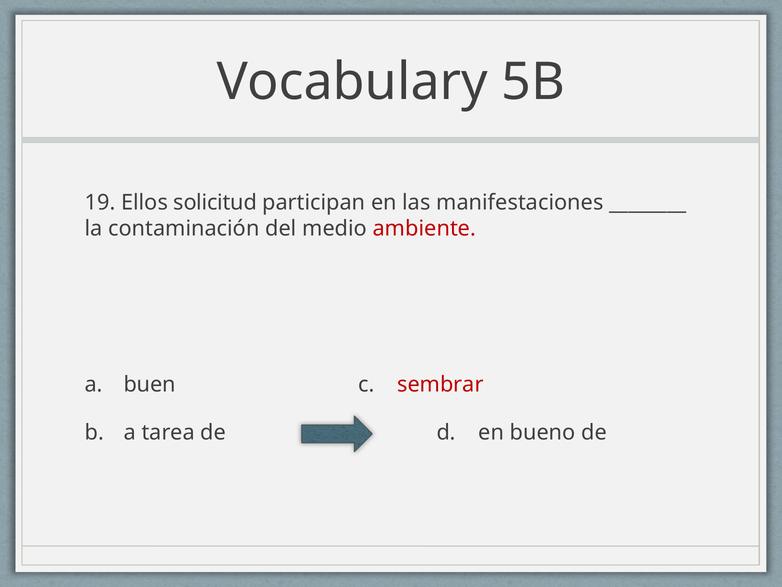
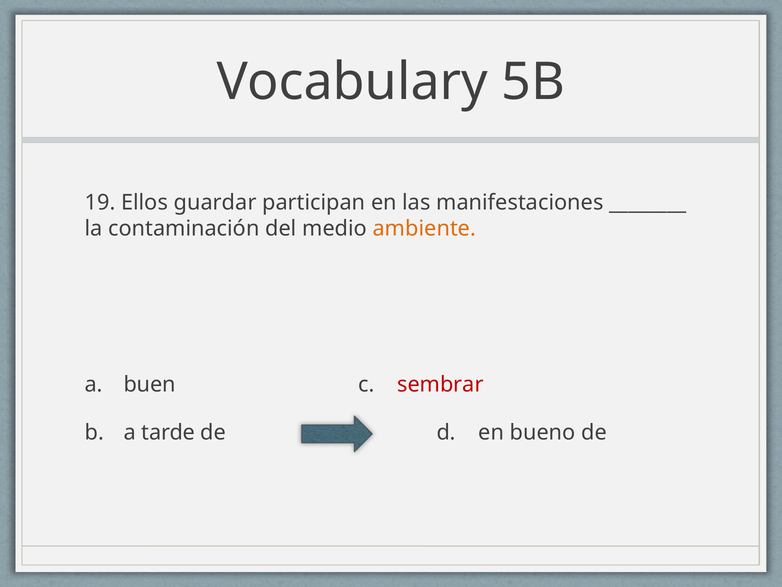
solicitud: solicitud -> guardar
ambiente colour: red -> orange
tarea: tarea -> tarde
